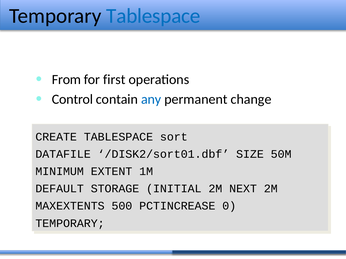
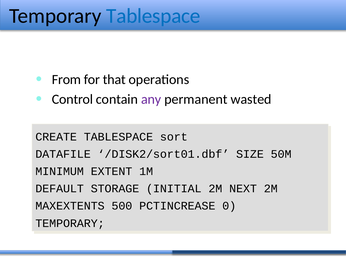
first: first -> that
any colour: blue -> purple
change: change -> wasted
